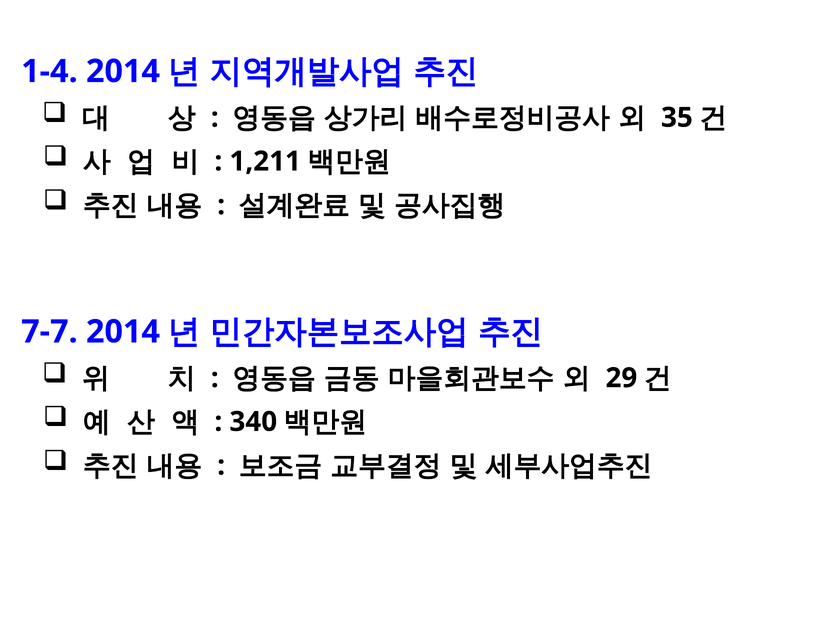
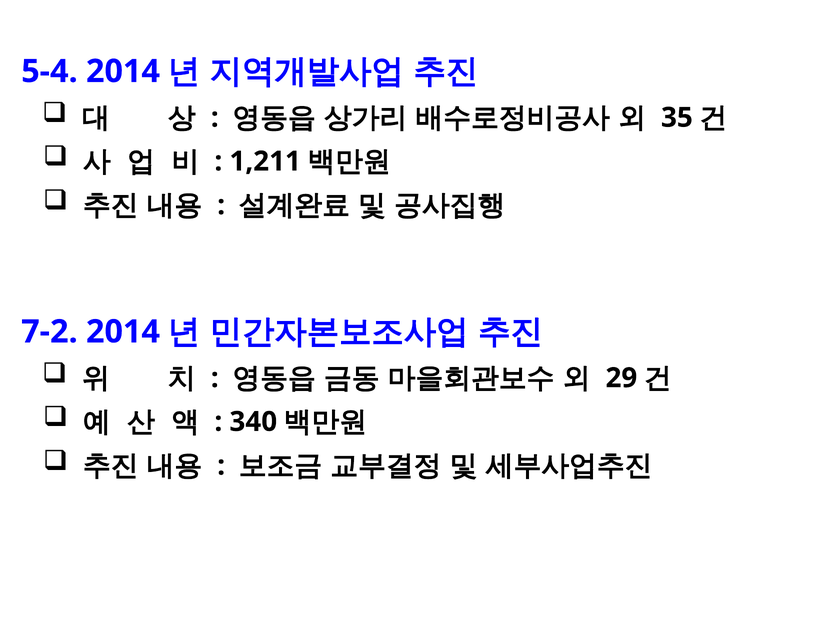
1-4: 1-4 -> 5-4
7-7: 7-7 -> 7-2
